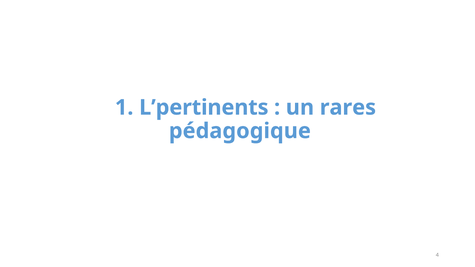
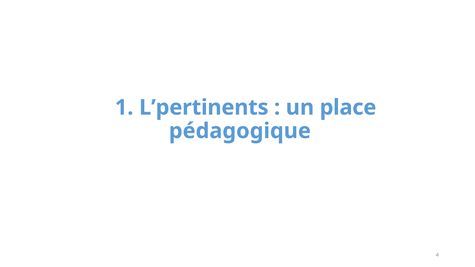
rares: rares -> place
